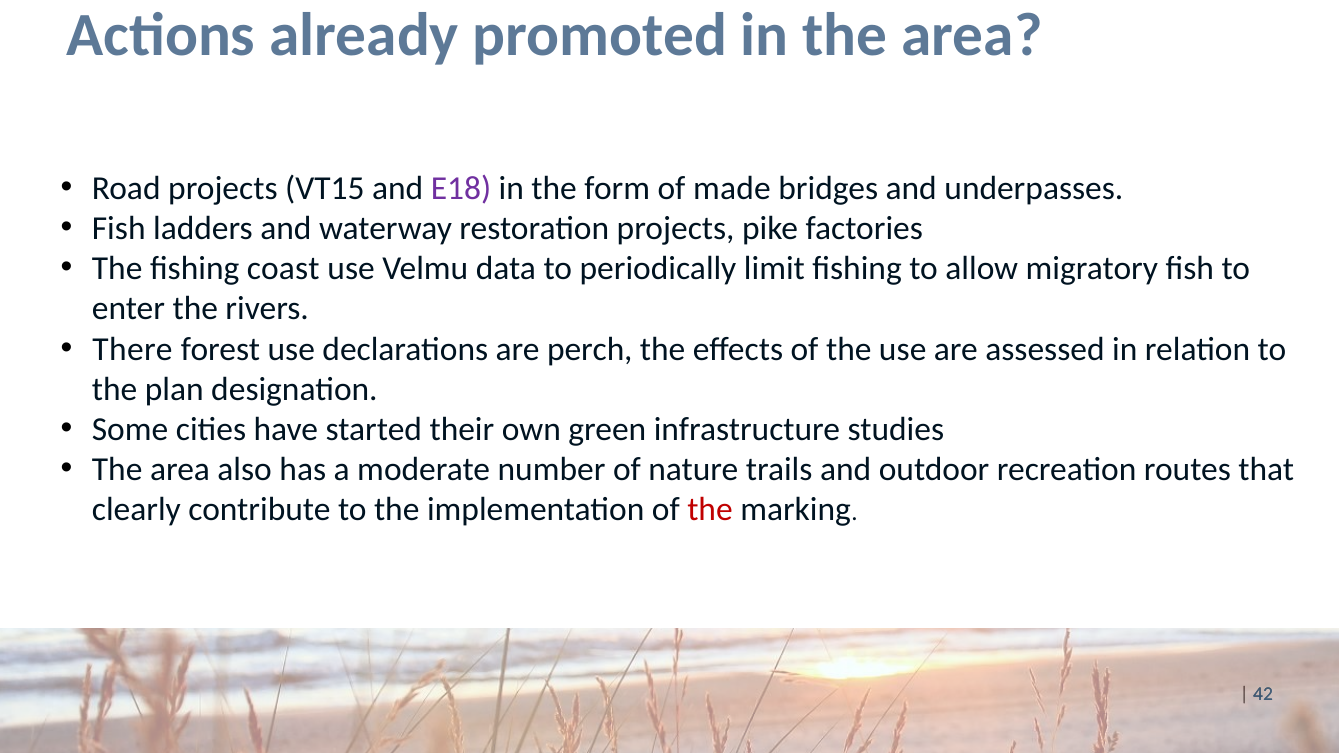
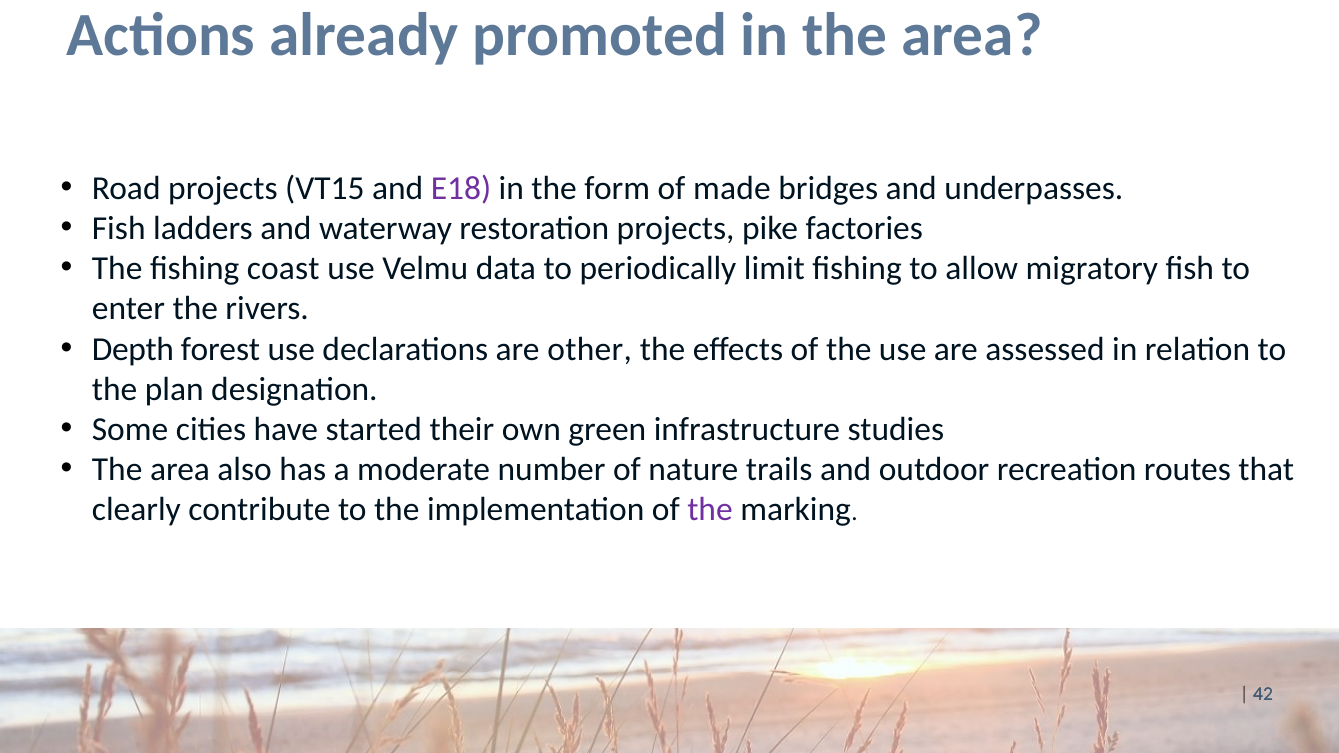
There: There -> Depth
perch: perch -> other
the at (710, 510) colour: red -> purple
